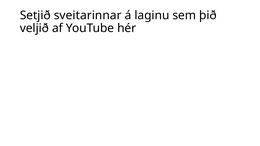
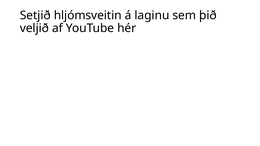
sveitarinnar: sveitarinnar -> hljómsveitin
